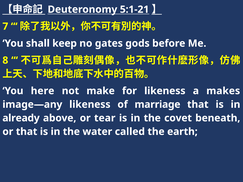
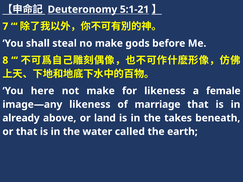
keep: keep -> steal
no gates: gates -> make
makes: makes -> female
tear: tear -> land
covet: covet -> takes
